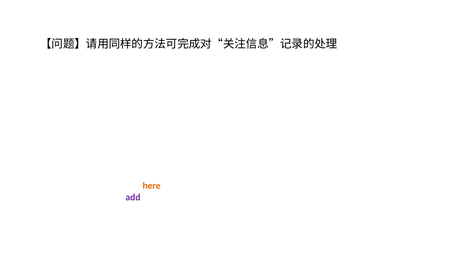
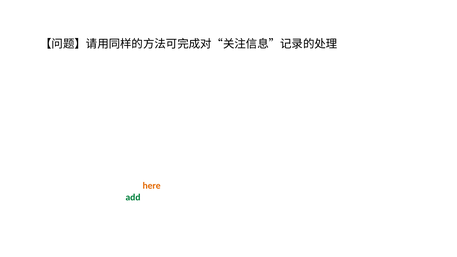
add at (133, 197) colour: purple -> green
